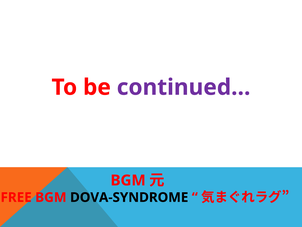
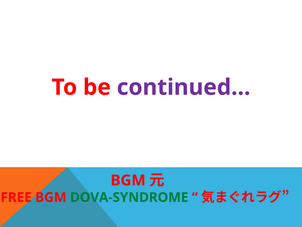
DOVA-SYNDROME colour: black -> green
